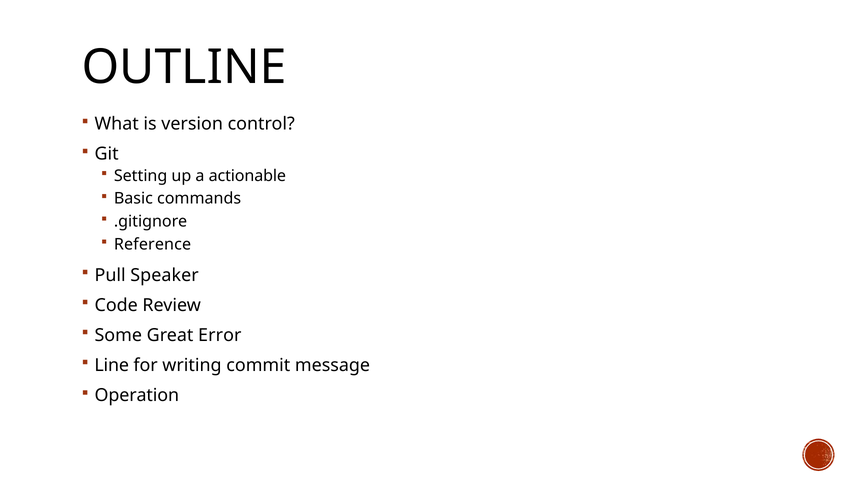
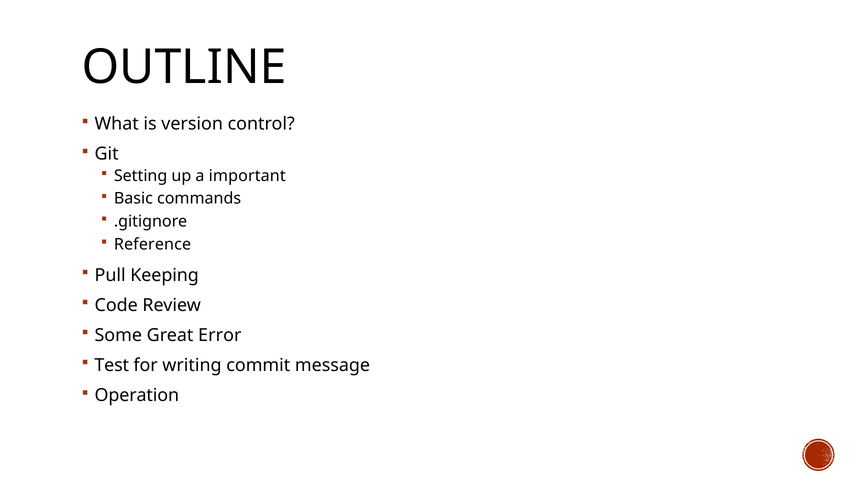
actionable: actionable -> important
Speaker: Speaker -> Keeping
Line: Line -> Test
